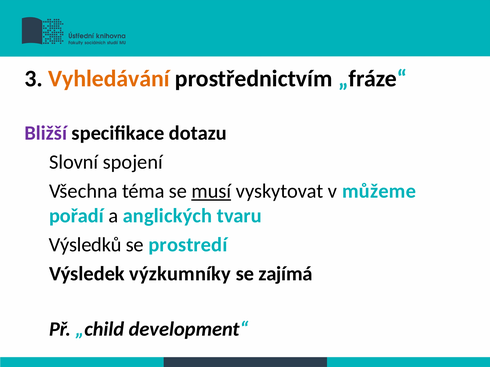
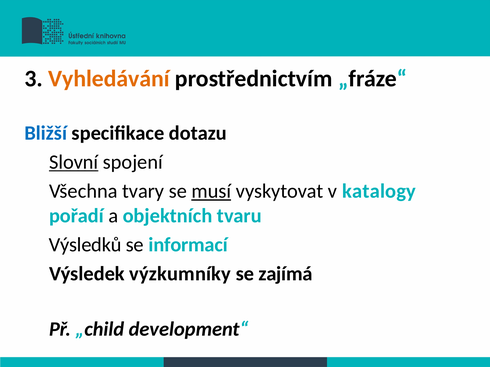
Bližší colour: purple -> blue
Slovní underline: none -> present
téma: téma -> tvary
můžeme: můžeme -> katalogy
anglických: anglických -> objektních
prostredí: prostredí -> informací
